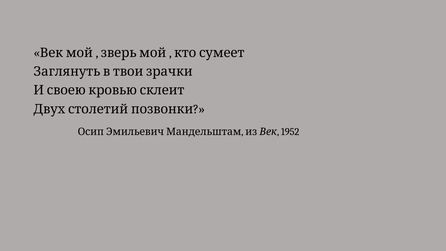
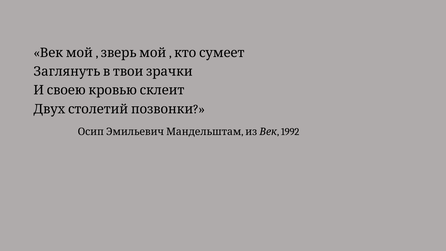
1952: 1952 -> 1992
